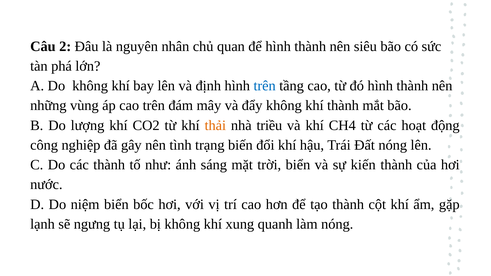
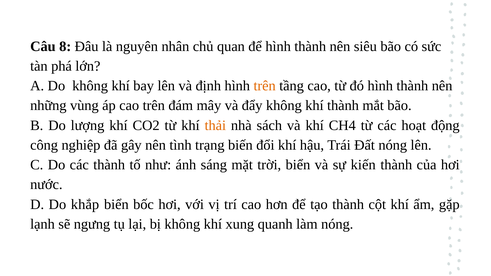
2: 2 -> 8
trên at (265, 86) colour: blue -> orange
triều: triều -> sách
niệm: niệm -> khắp
